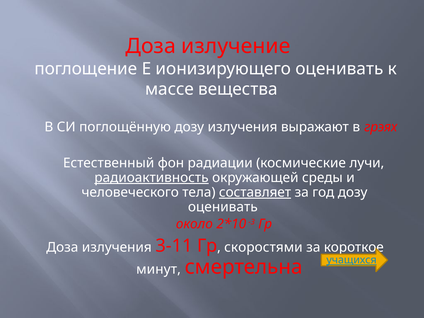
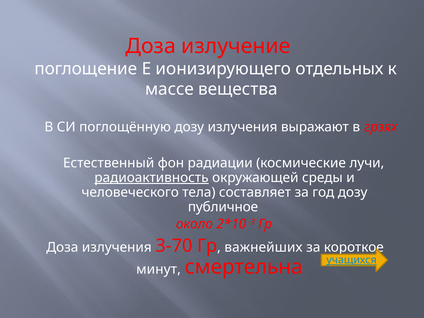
ионизирующего оценивать: оценивать -> отдельных
составляет underline: present -> none
оценивать at (223, 207): оценивать -> публичное
3-11: 3-11 -> 3-70
скоростями: скоростями -> важнейших
